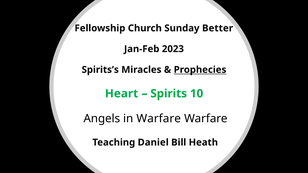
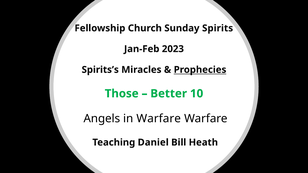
Better: Better -> Spirits
Heart: Heart -> Those
Spirits: Spirits -> Better
